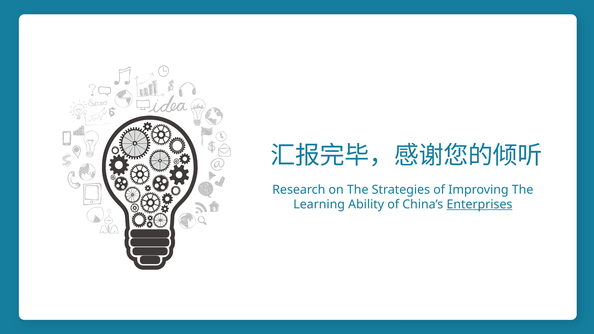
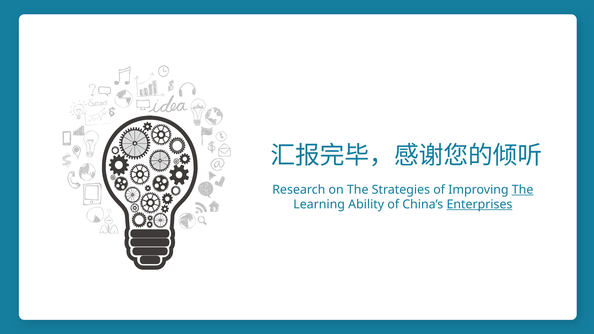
The at (523, 190) underline: none -> present
